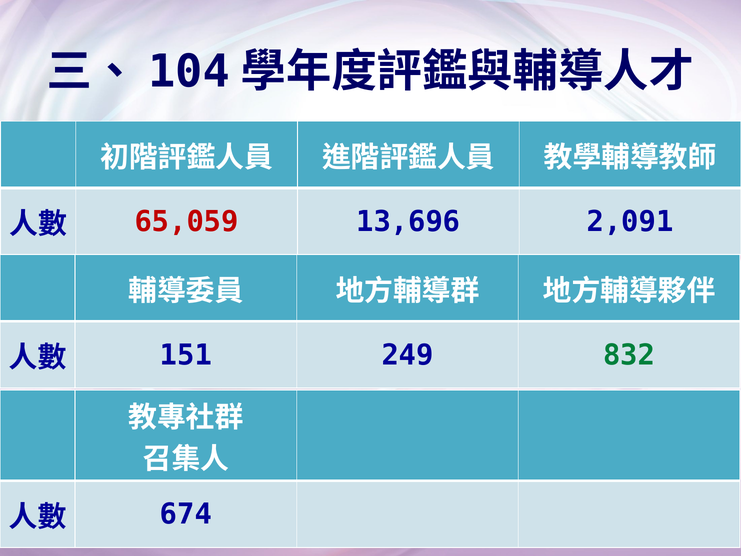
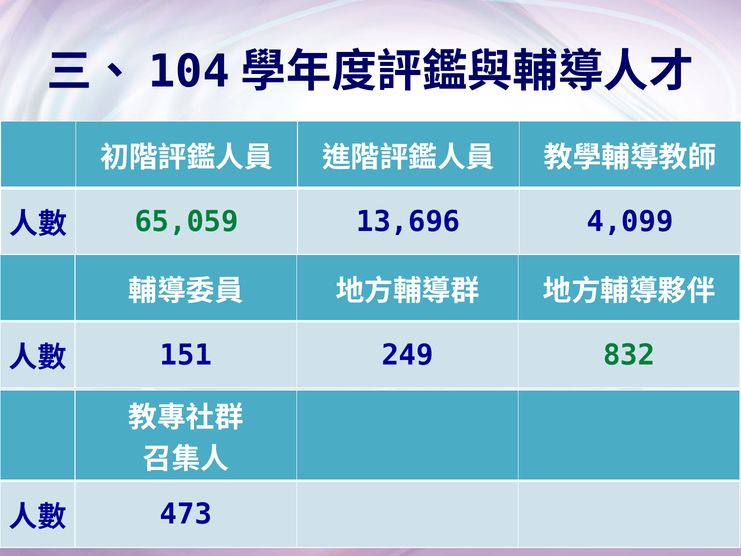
65,059 colour: red -> green
2,091: 2,091 -> 4,099
674: 674 -> 473
